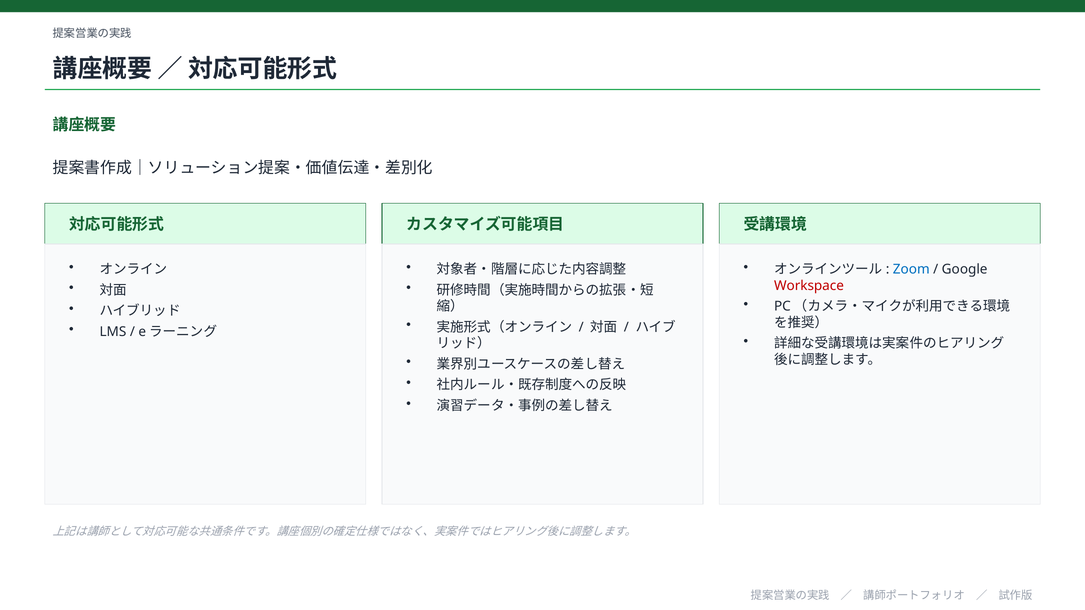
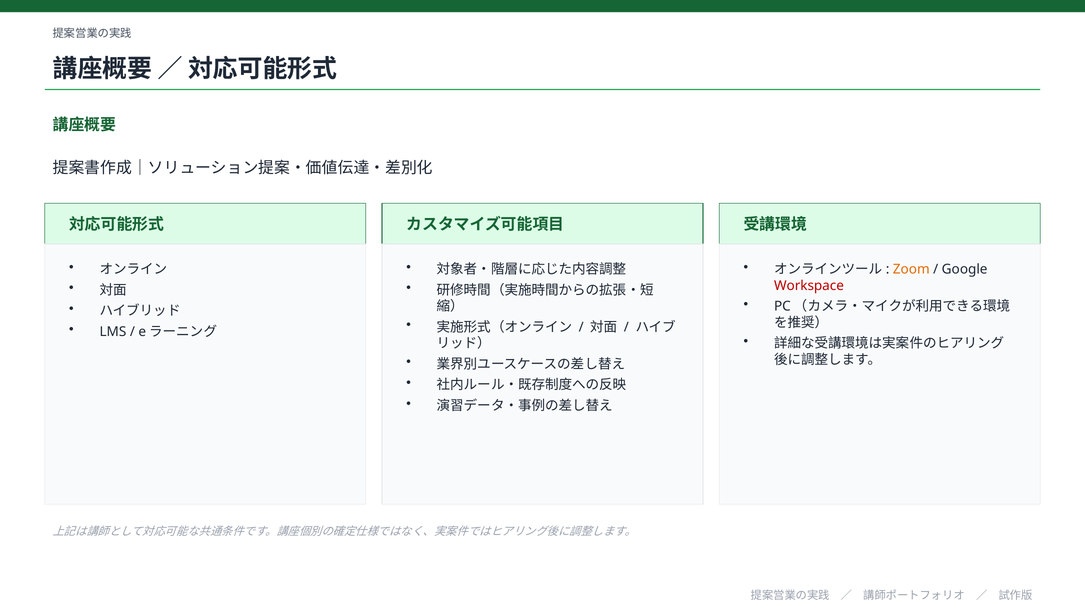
Zoom colour: blue -> orange
